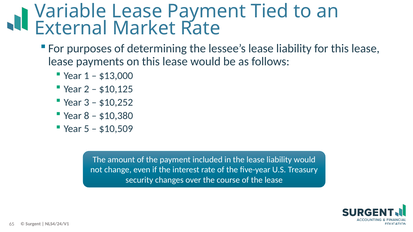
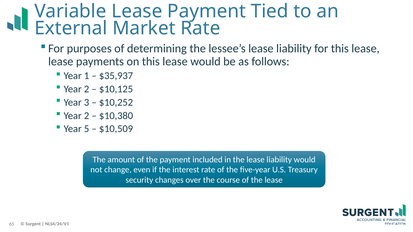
$13,000: $13,000 -> $35,937
8 at (87, 116): 8 -> 2
